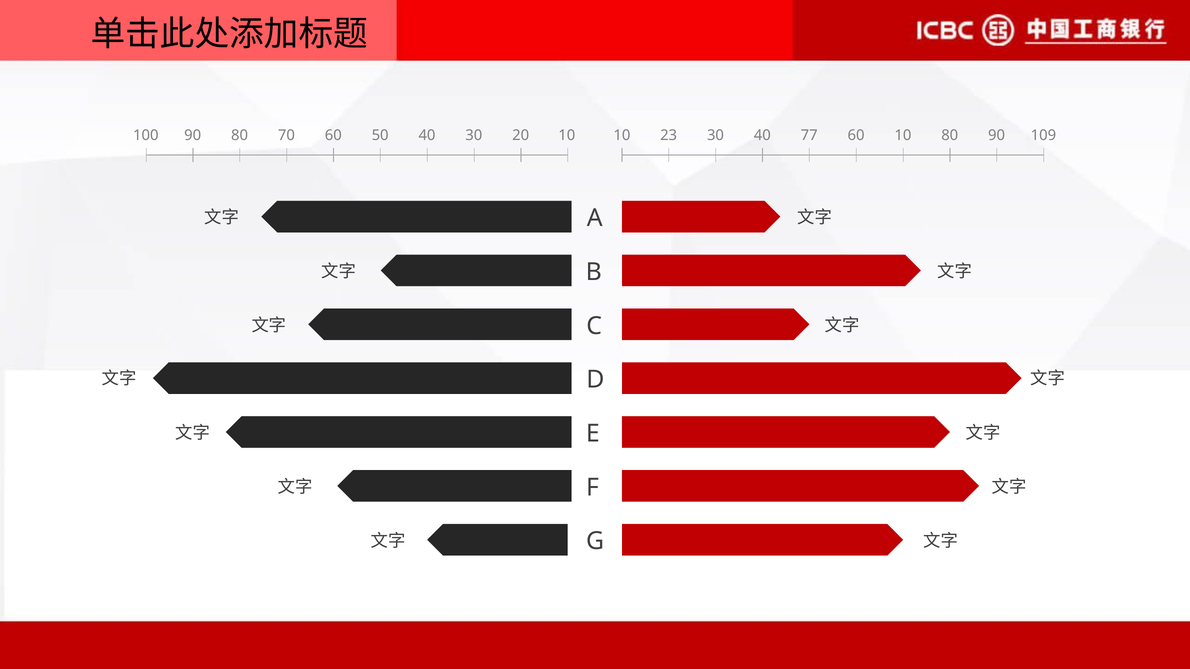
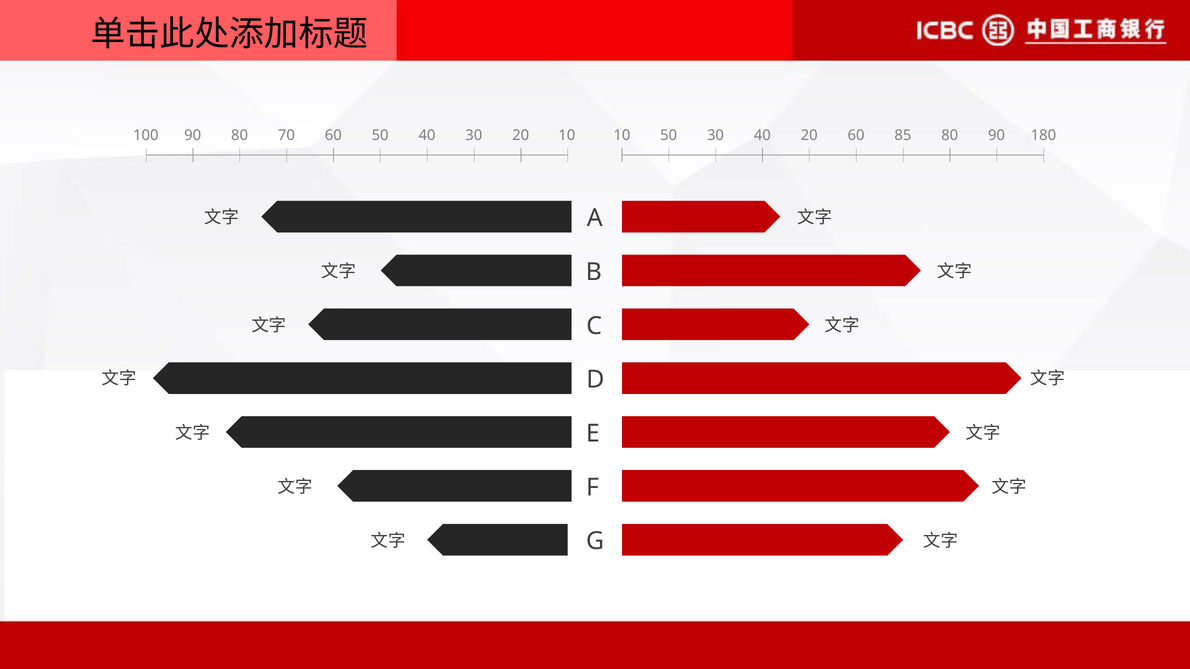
10 23: 23 -> 50
40 77: 77 -> 20
60 10: 10 -> 85
109: 109 -> 180
